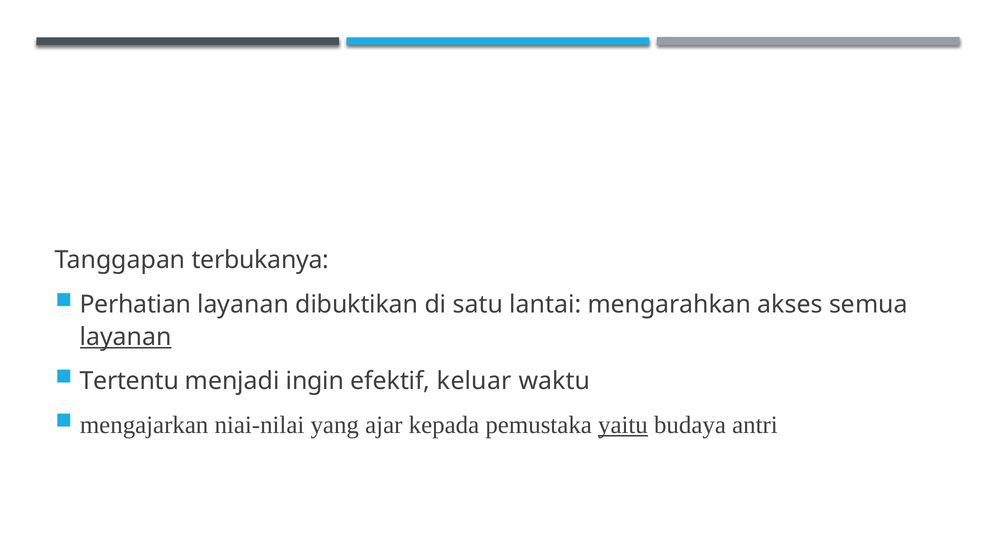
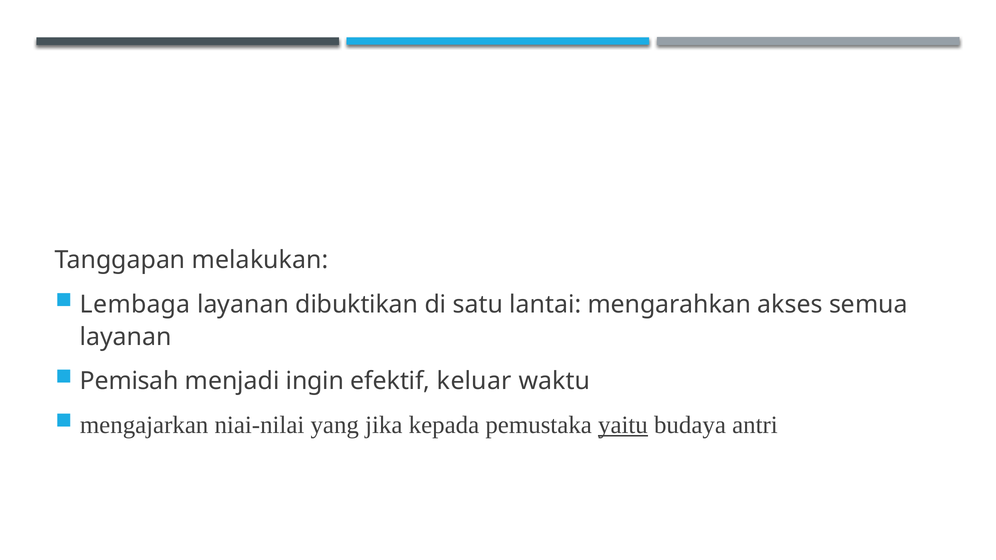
terbukanya: terbukanya -> melakukan
Perhatian: Perhatian -> Lembaga
layanan at (126, 337) underline: present -> none
Tertentu: Tertentu -> Pemisah
ajar: ajar -> jika
